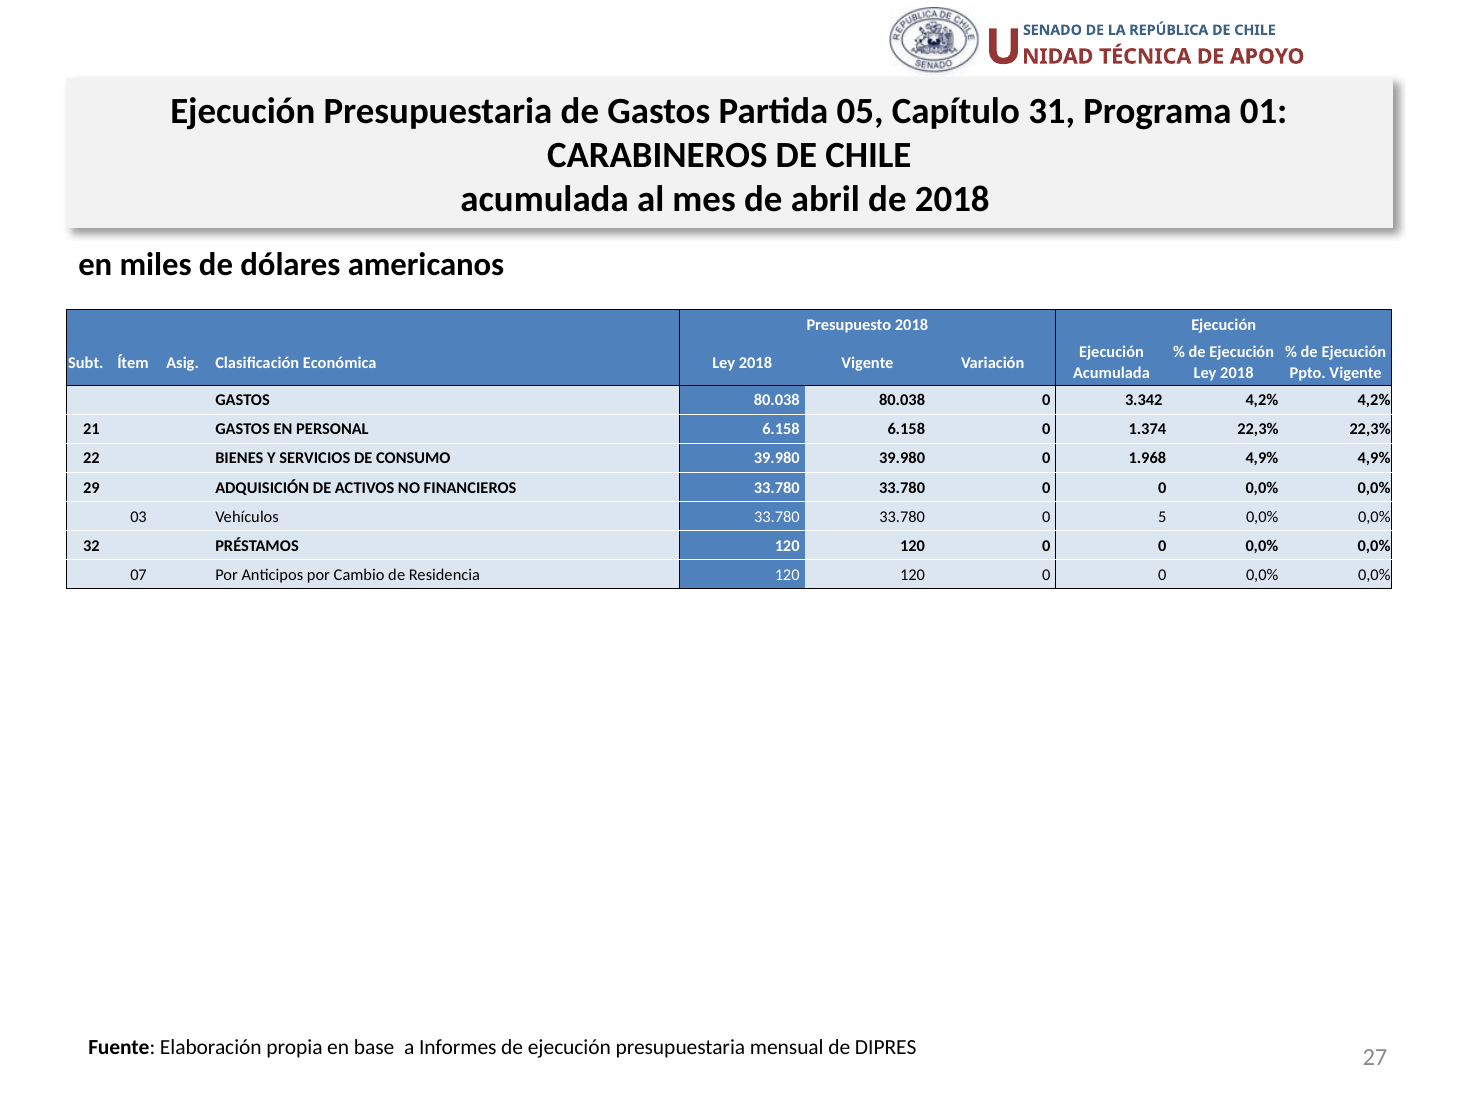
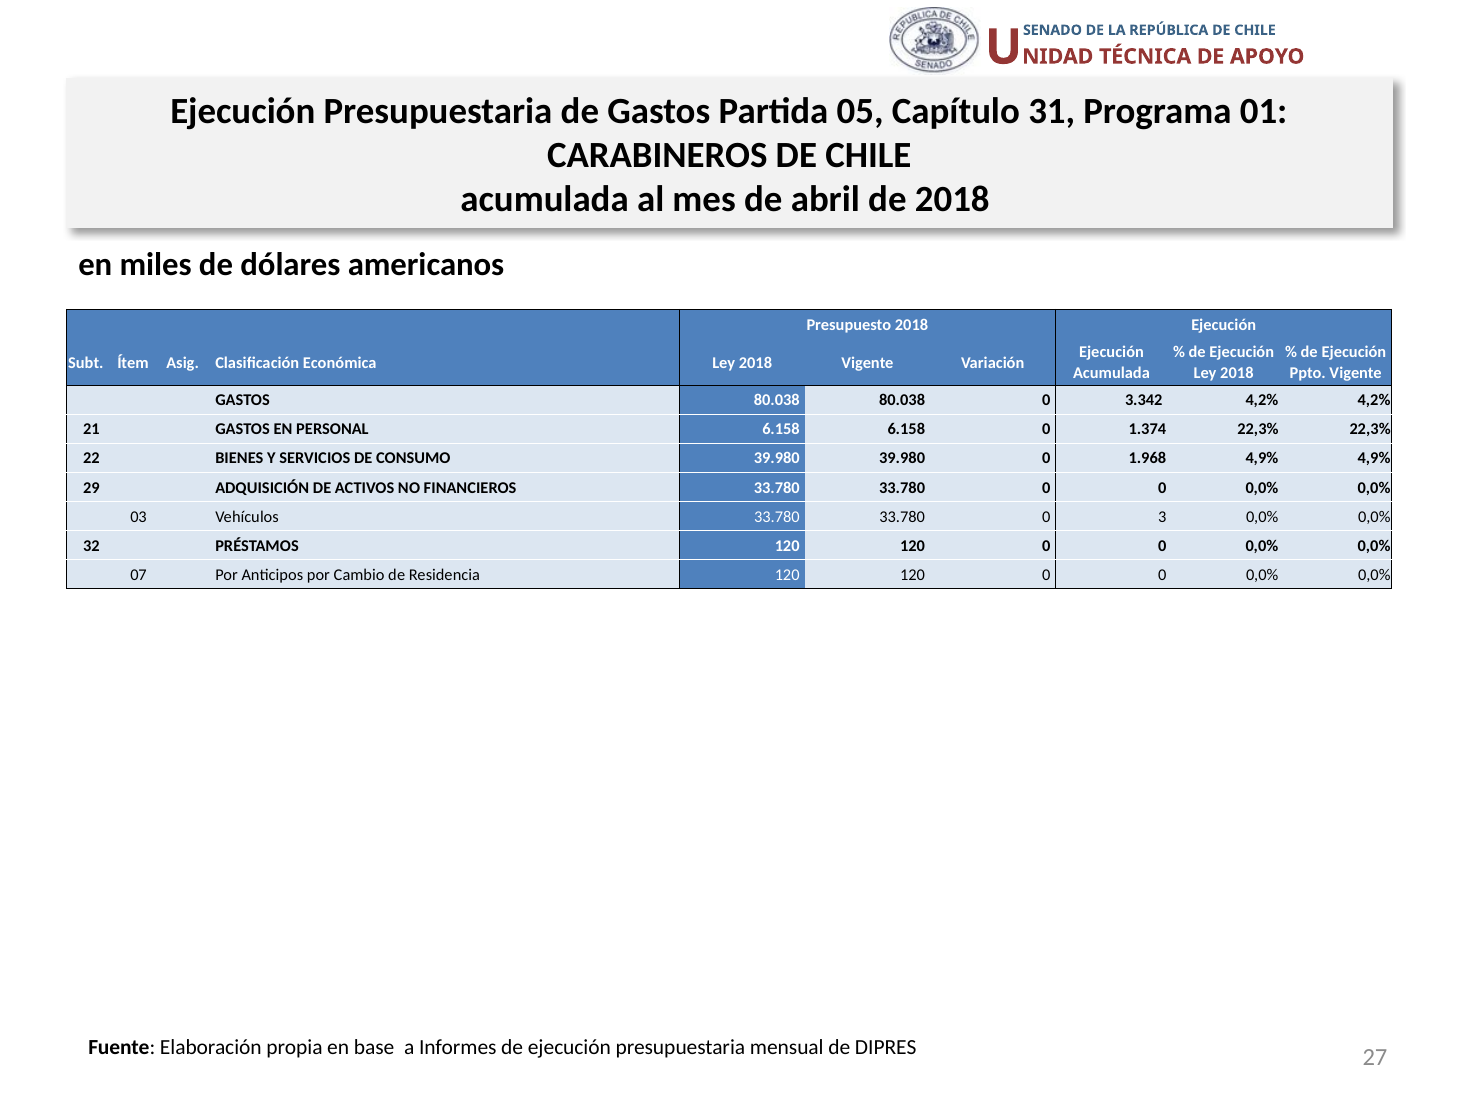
5: 5 -> 3
